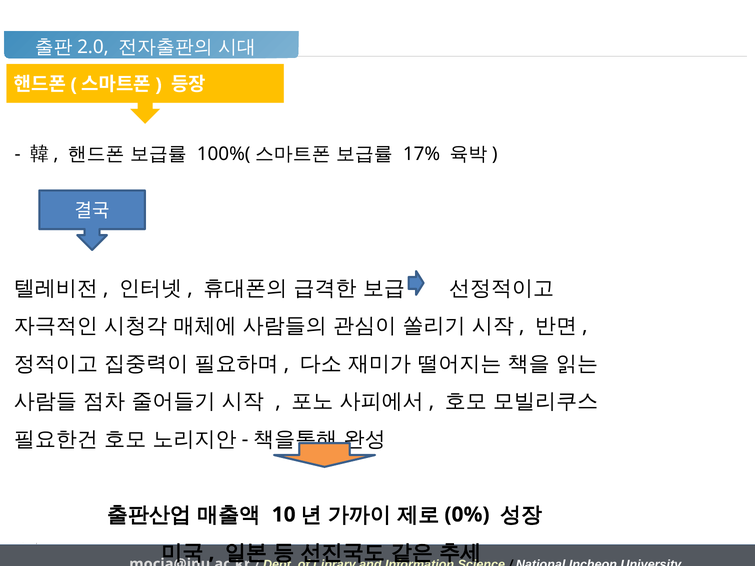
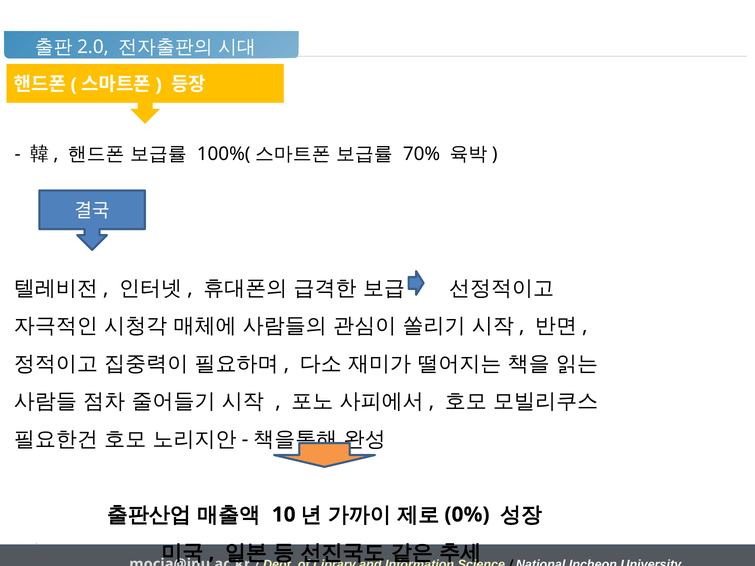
17%: 17% -> 70%
